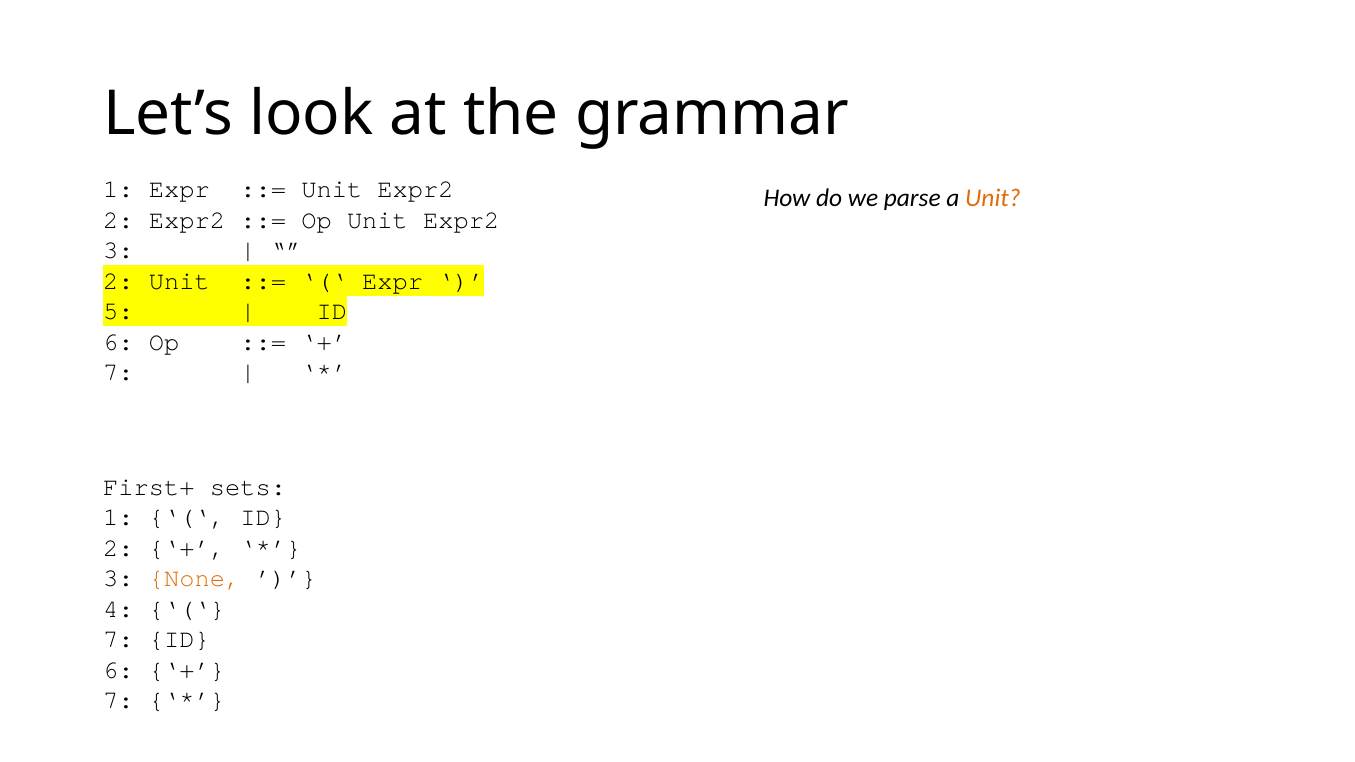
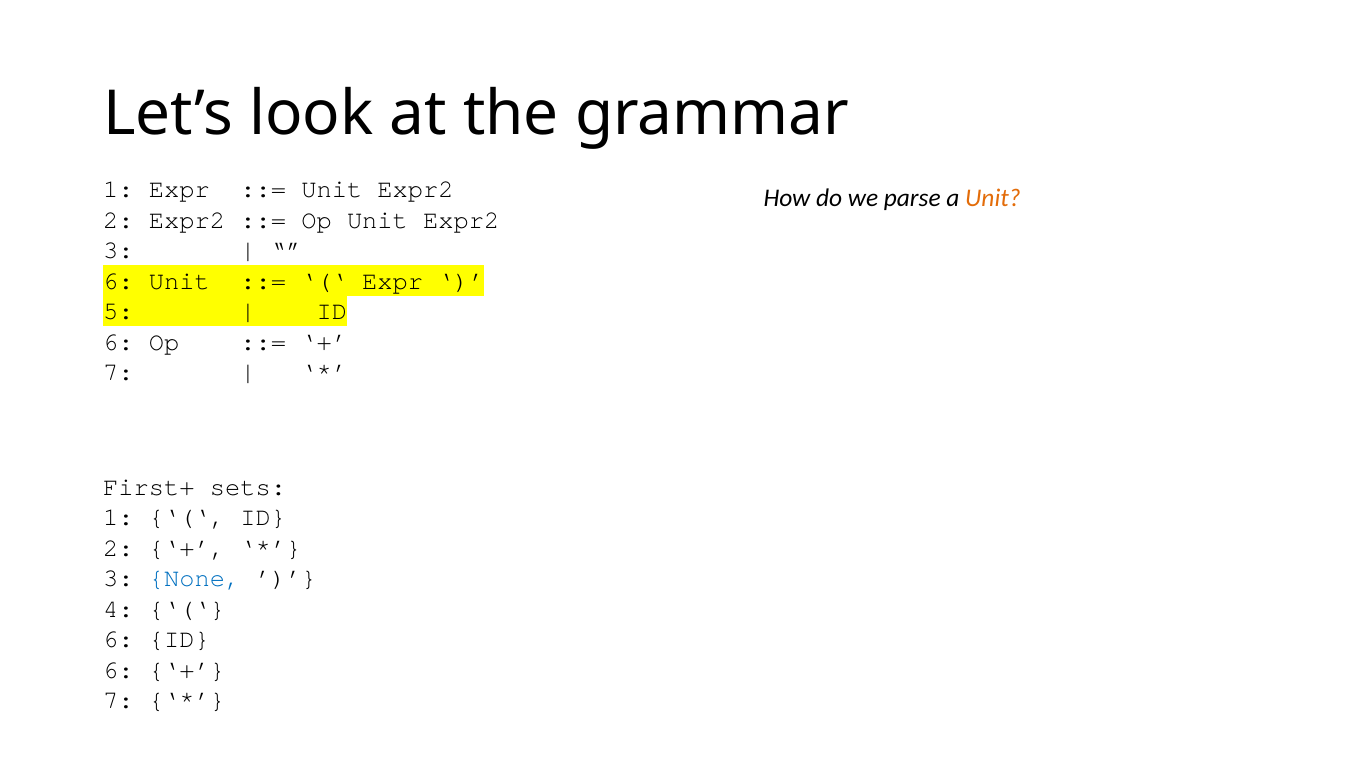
2 at (118, 281): 2 -> 6
None colour: orange -> blue
7 at (118, 639): 7 -> 6
